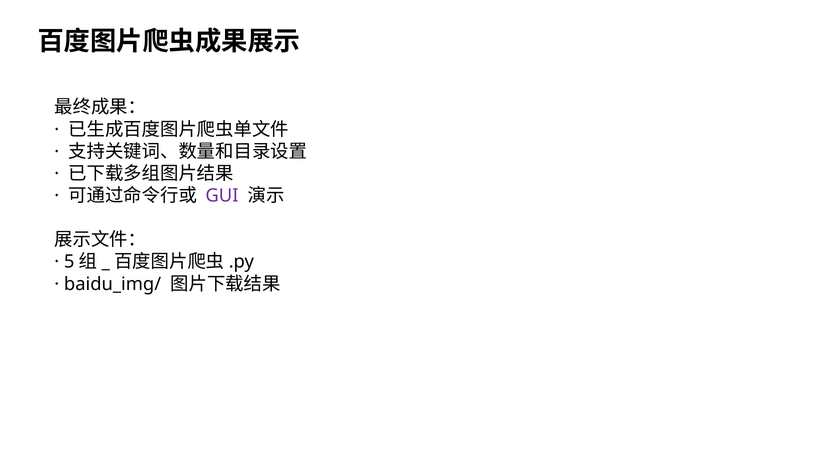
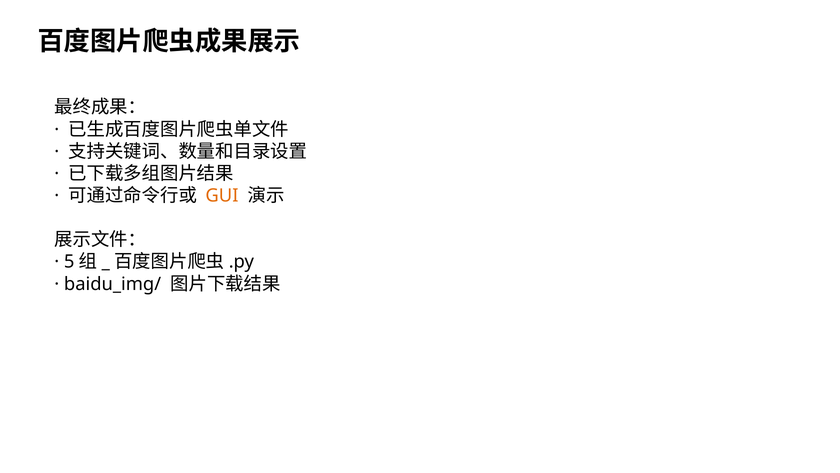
GUI colour: purple -> orange
